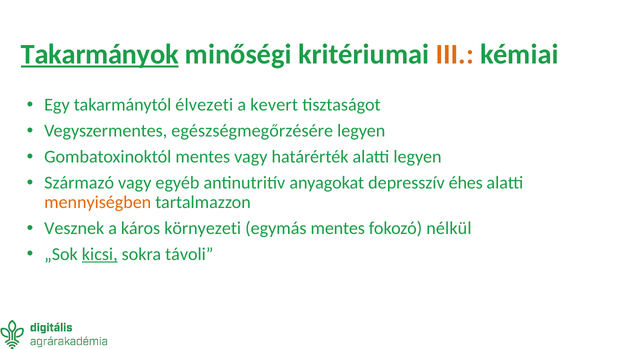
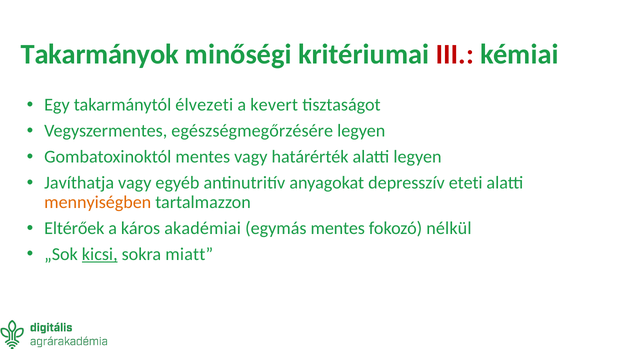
Takarmányok underline: present -> none
III colour: orange -> red
Származó: Származó -> Javíthatja
éhes: éhes -> eteti
Vesznek: Vesznek -> Eltérőek
környezeti: környezeti -> akadémiai
távoli: távoli -> miatt
